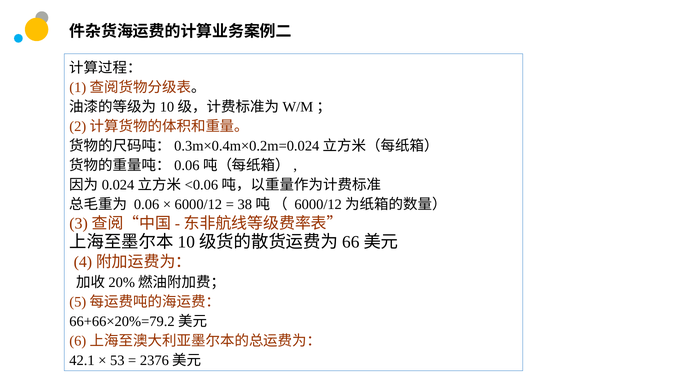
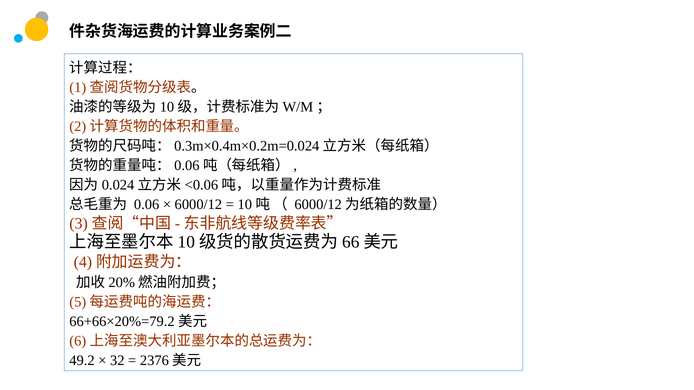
38: 38 -> 10
42.1: 42.1 -> 49.2
53: 53 -> 32
